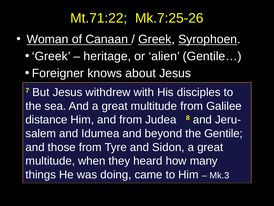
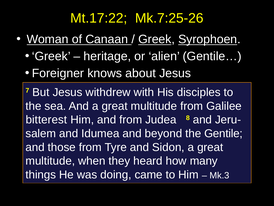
Mt.71:22: Mt.71:22 -> Mt.17:22
distance: distance -> bitterest
